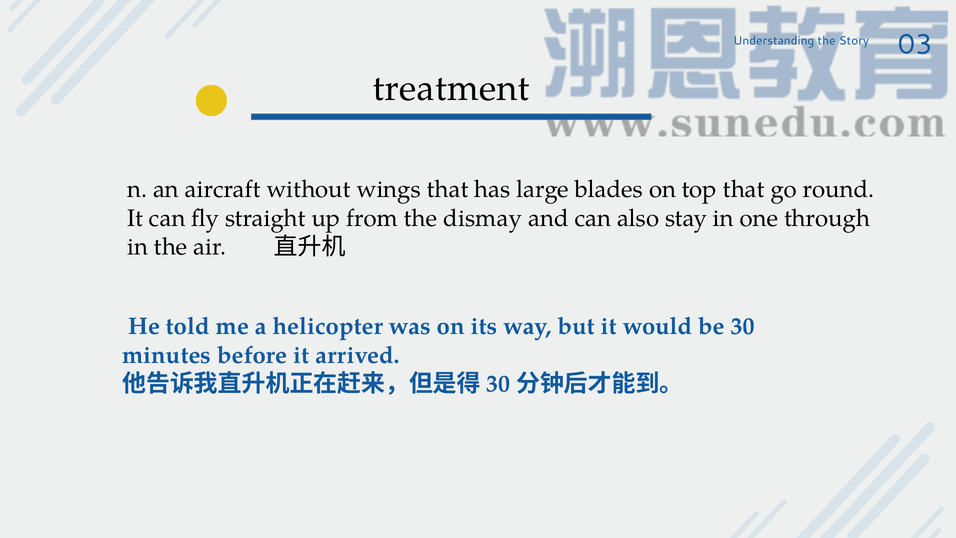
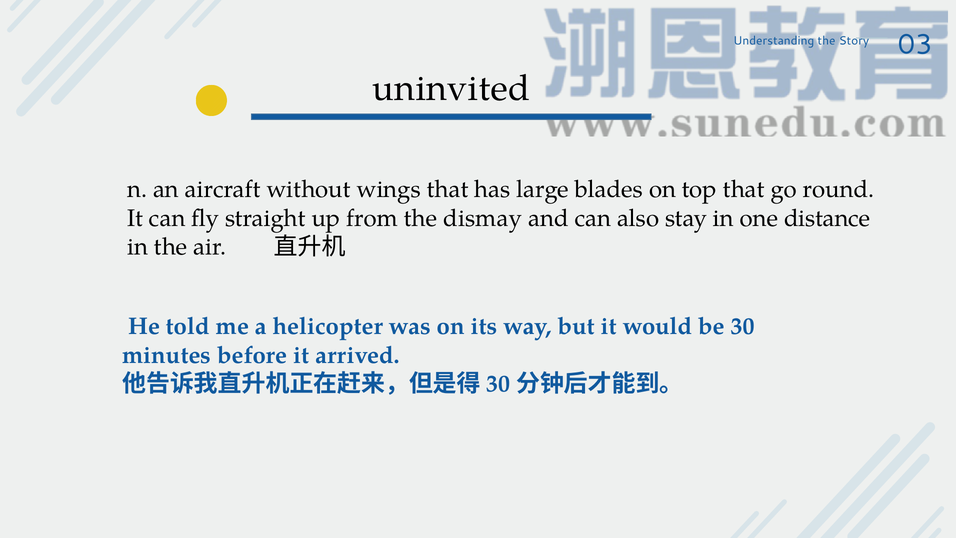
treatment: treatment -> uninvited
through: through -> distance
